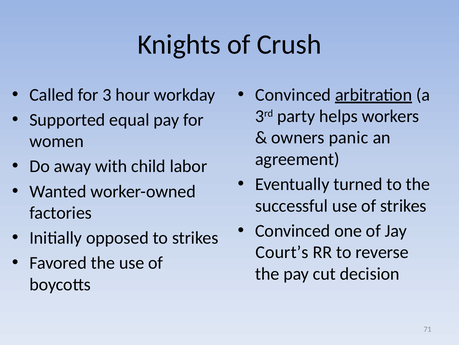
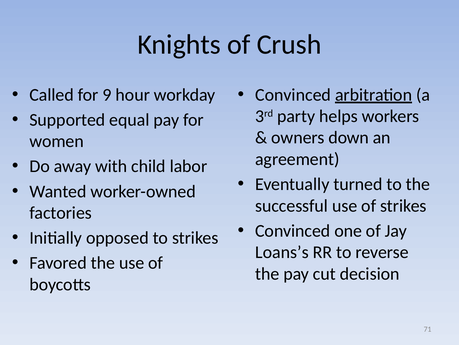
3: 3 -> 9
panic: panic -> down
Court’s: Court’s -> Loans’s
